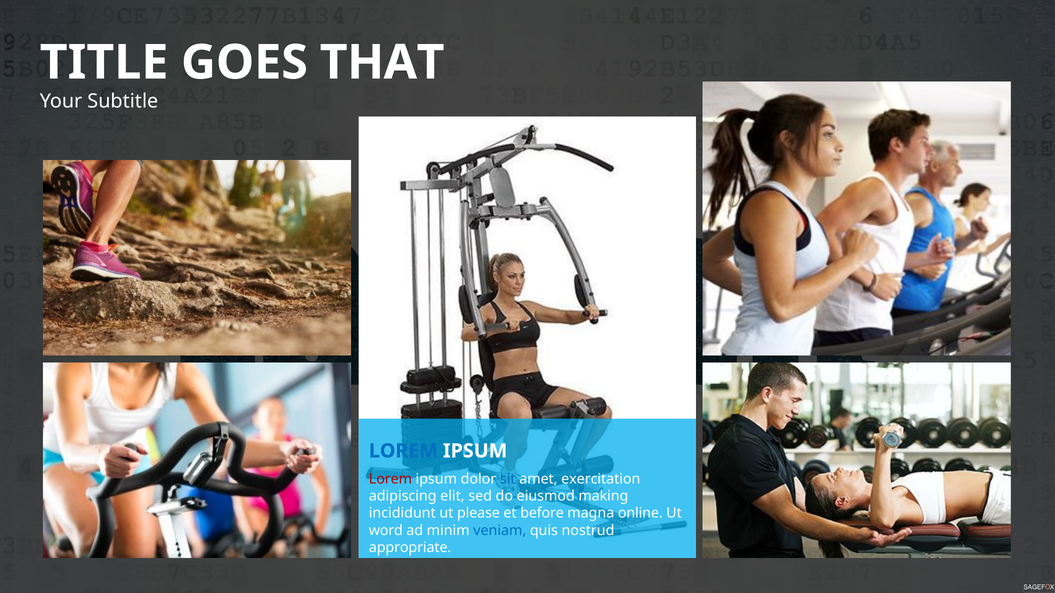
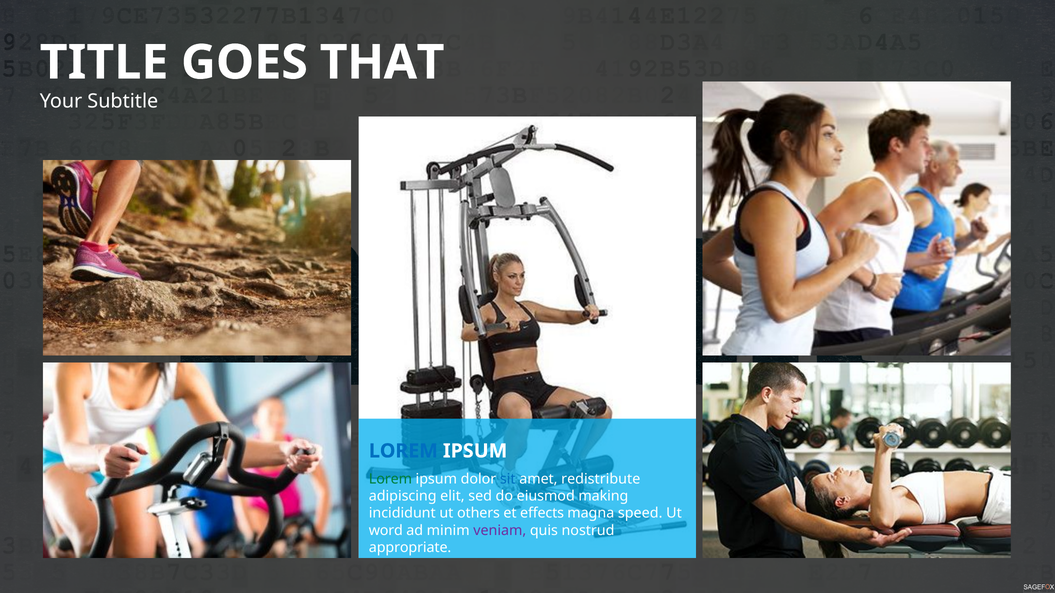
Lorem at (390, 479) colour: red -> green
exercitation: exercitation -> redistribute
please: please -> others
before: before -> effects
online: online -> speed
veniam colour: blue -> purple
